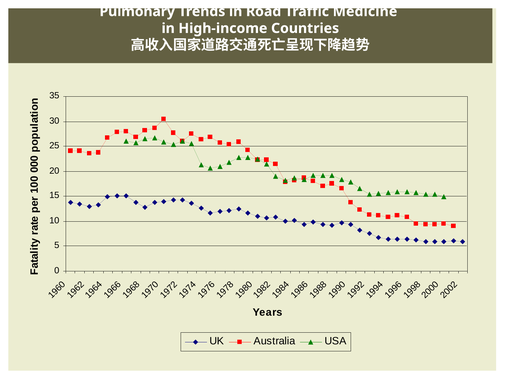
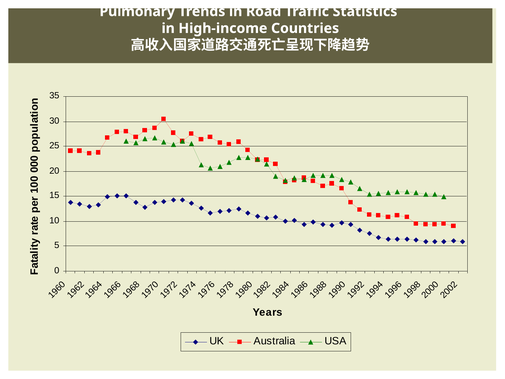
Medicine: Medicine -> Statistics
